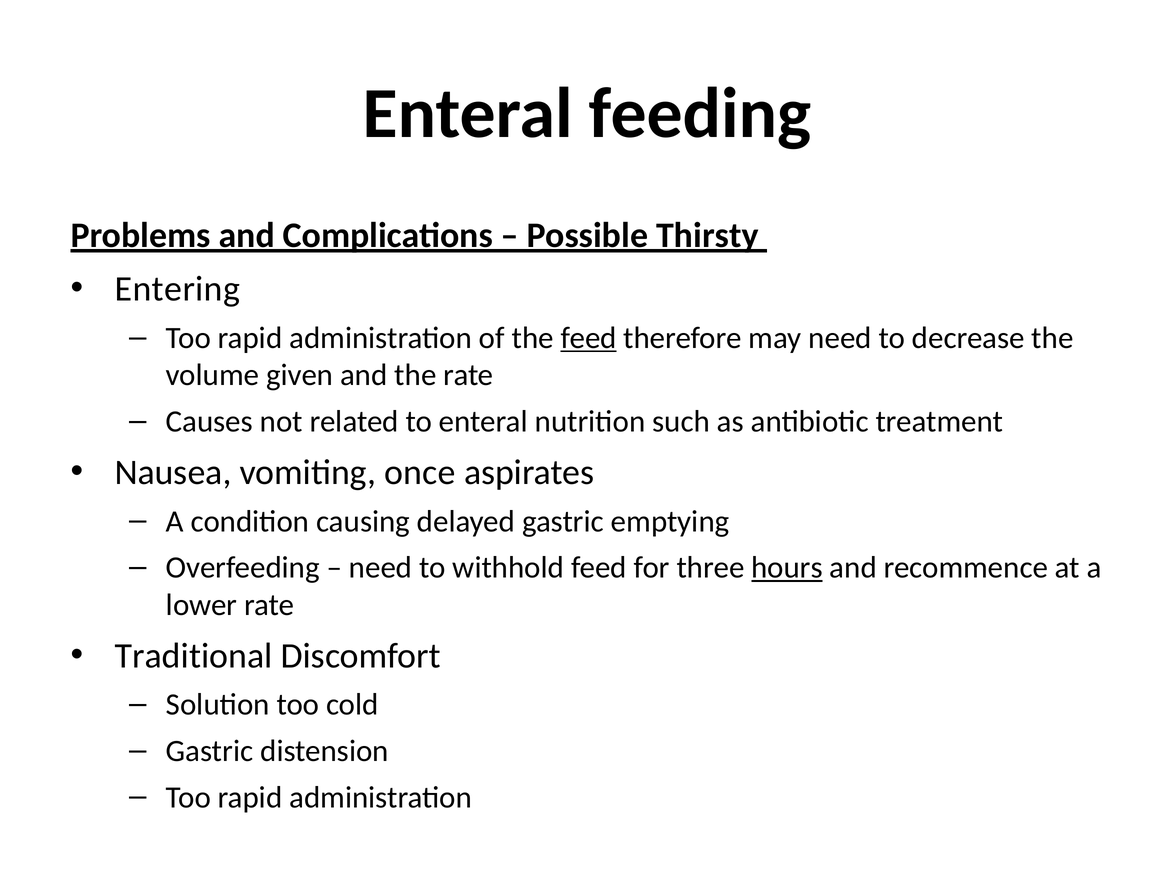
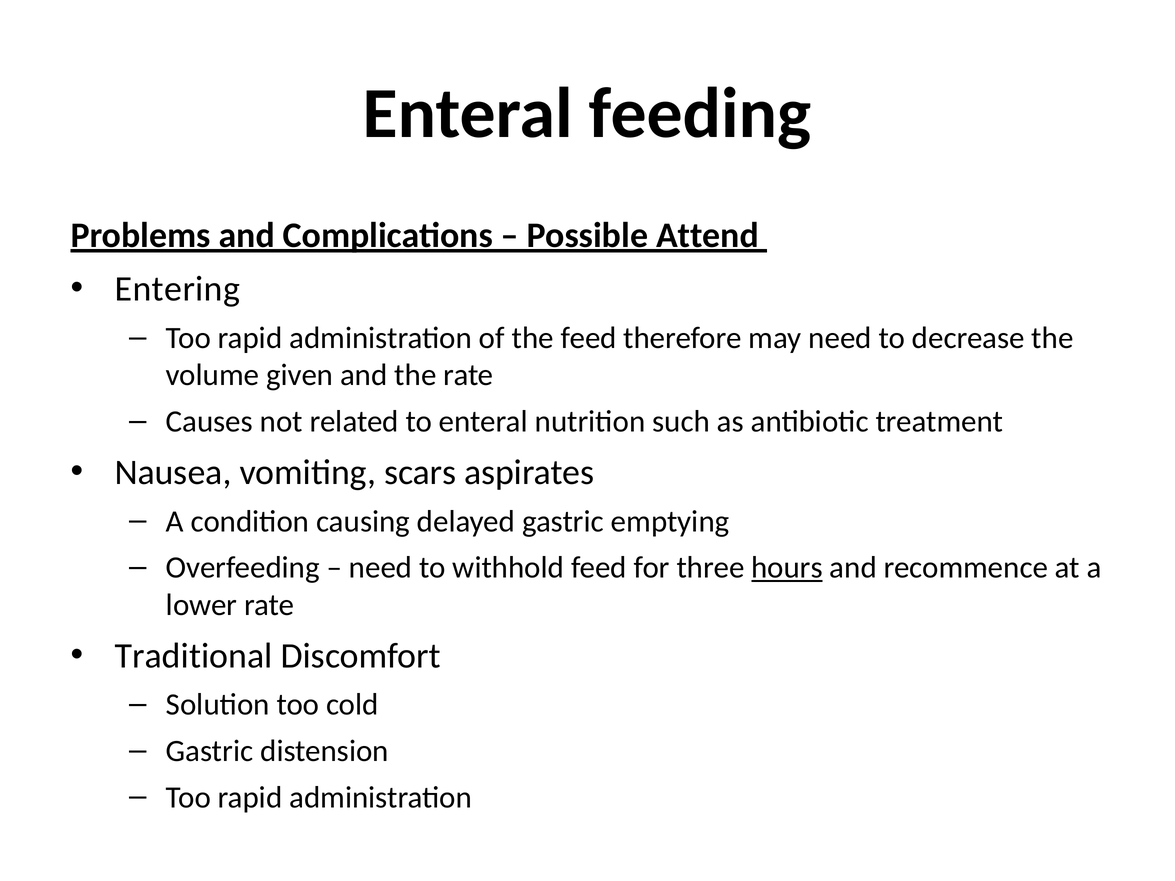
Thirsty: Thirsty -> Attend
feed at (589, 338) underline: present -> none
once: once -> scars
